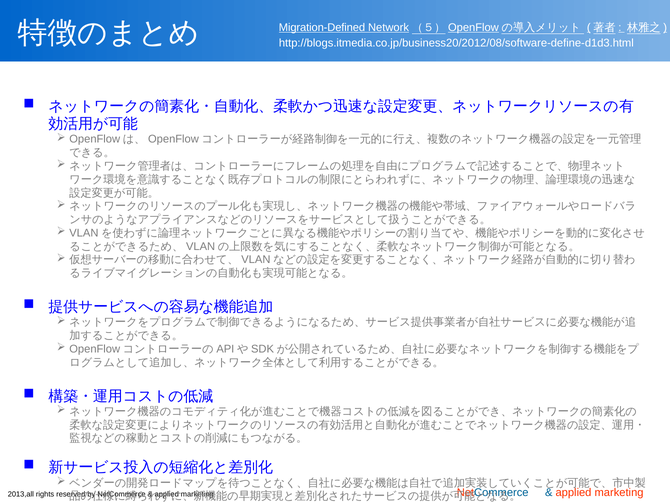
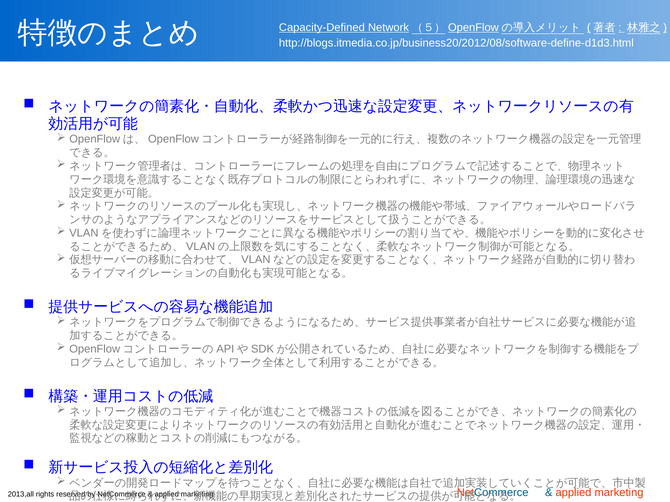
Migration-Defined: Migration-Defined -> Capacity-Defined
